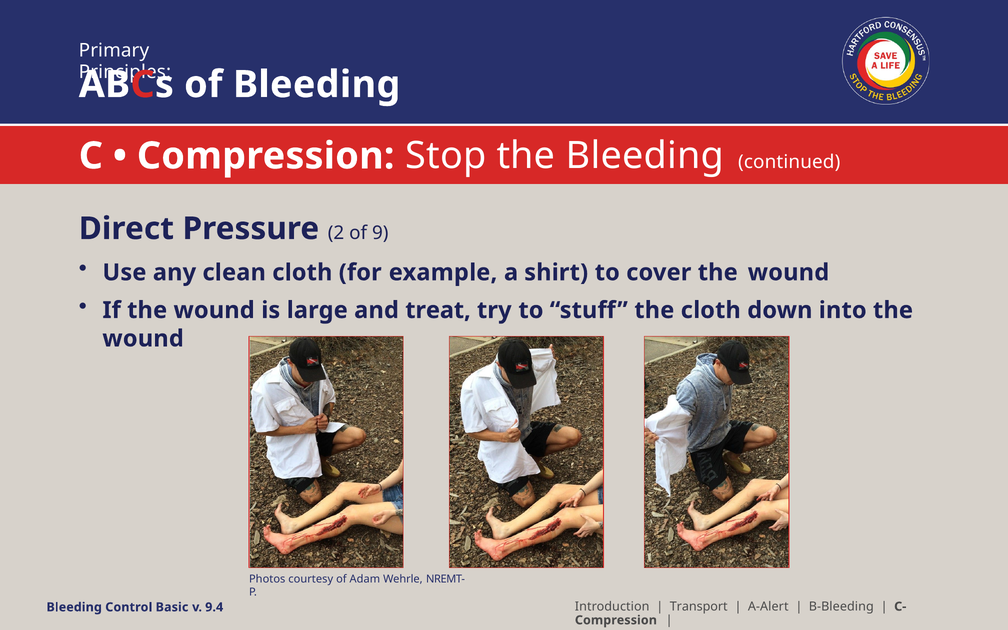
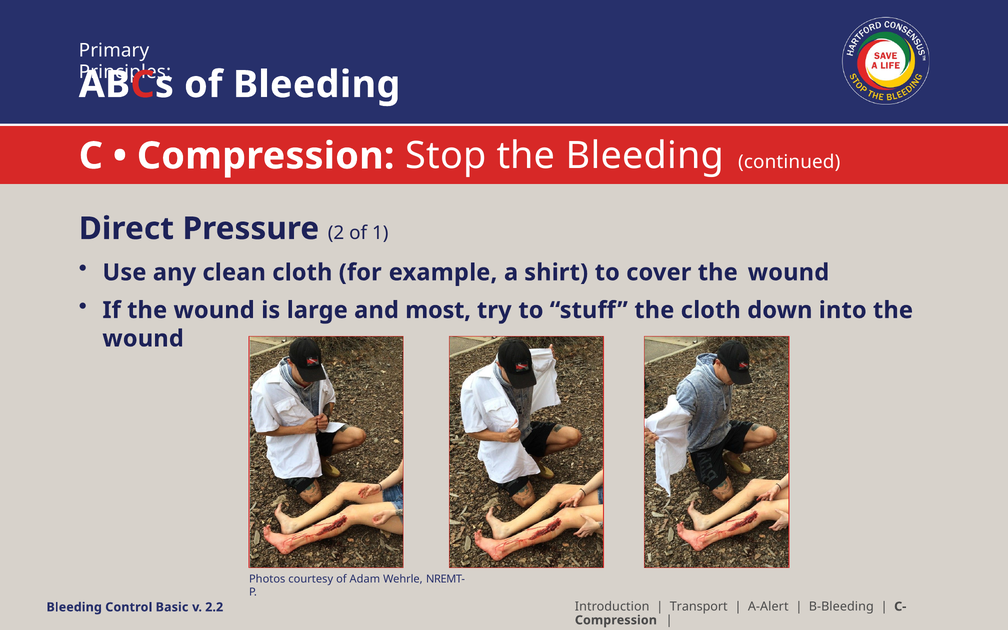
9: 9 -> 1
treat: treat -> most
9.4: 9.4 -> 2.2
